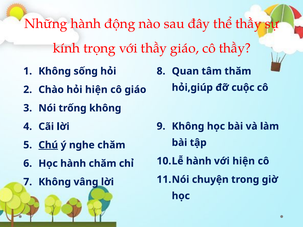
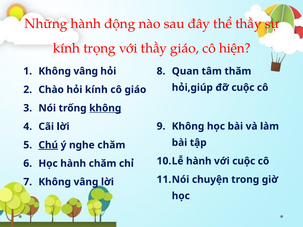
cô thầy: thầy -> hiện
sống at (86, 71): sống -> vâng
hỏi hiện: hiện -> kính
không at (105, 108) underline: none -> present
với hiện: hiện -> cuộc
